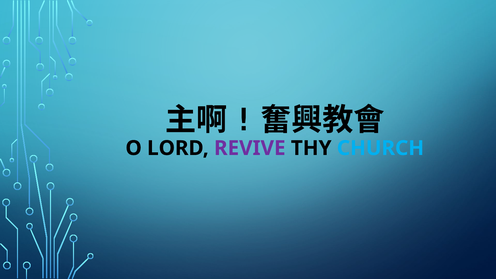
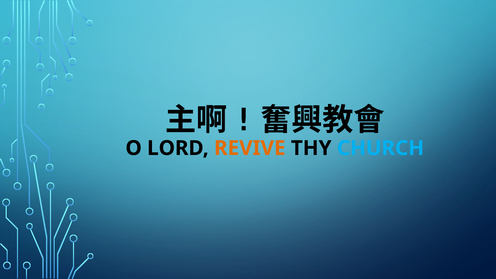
REVIVE colour: purple -> orange
